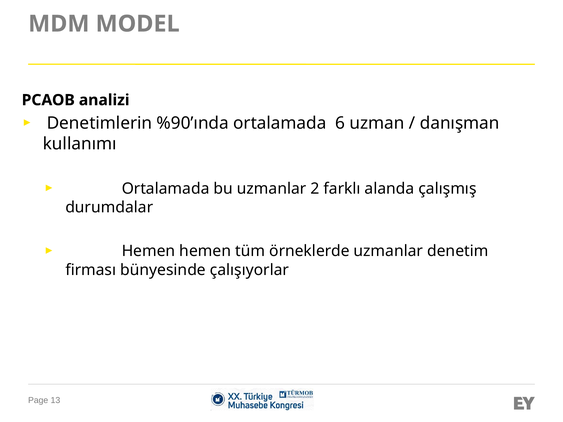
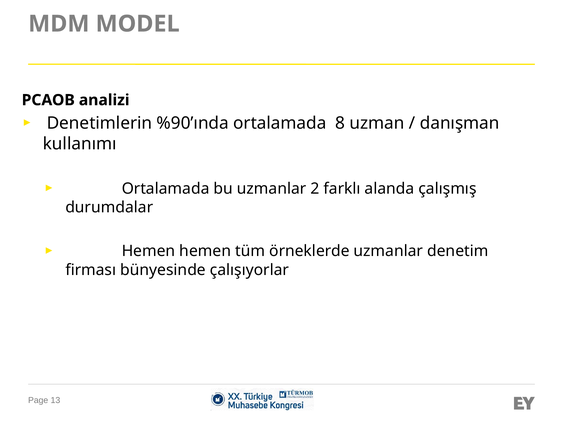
6: 6 -> 8
